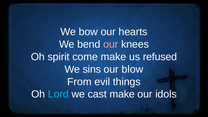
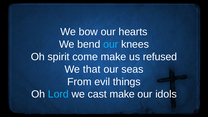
our at (111, 44) colour: pink -> light blue
sins: sins -> that
blow: blow -> seas
